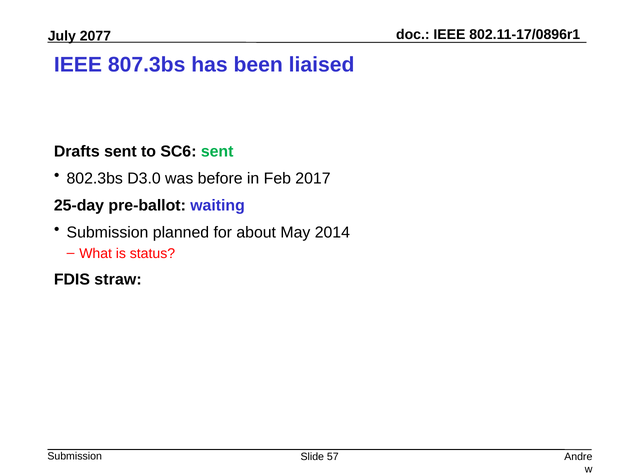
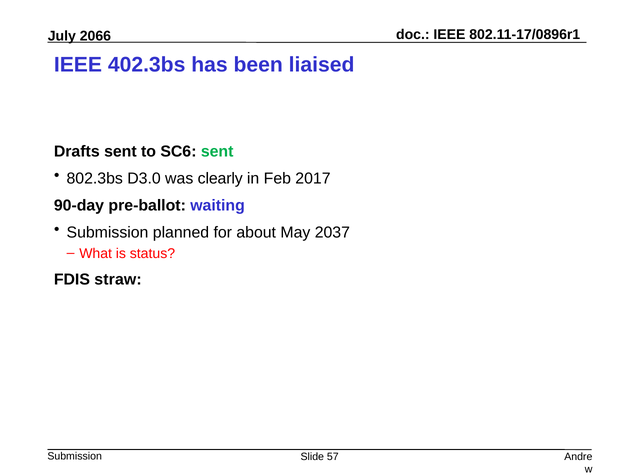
2077: 2077 -> 2066
807.3bs: 807.3bs -> 402.3bs
before: before -> clearly
25-day: 25-day -> 90-day
2014: 2014 -> 2037
